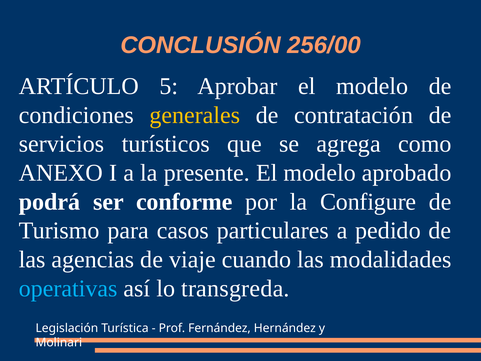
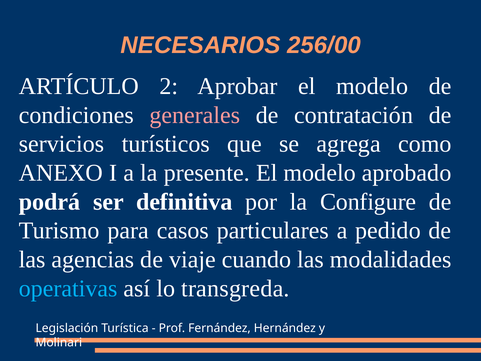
CONCLUSIÓN: CONCLUSIÓN -> NECESARIOS
5: 5 -> 2
generales colour: yellow -> pink
conforme: conforme -> definitiva
